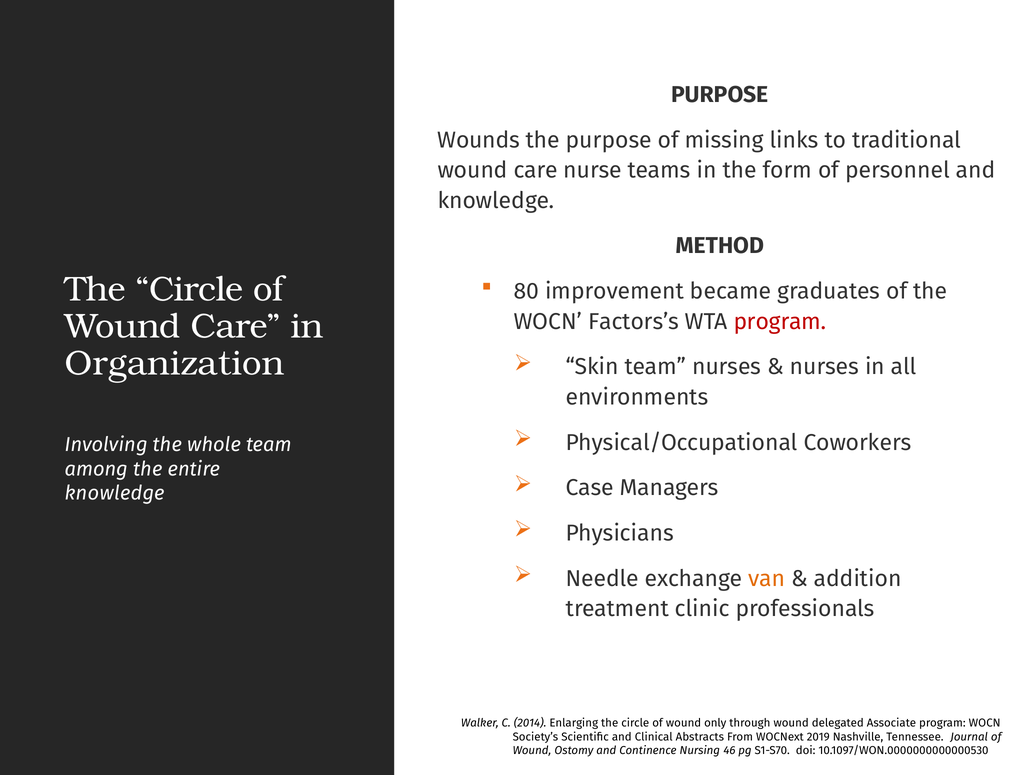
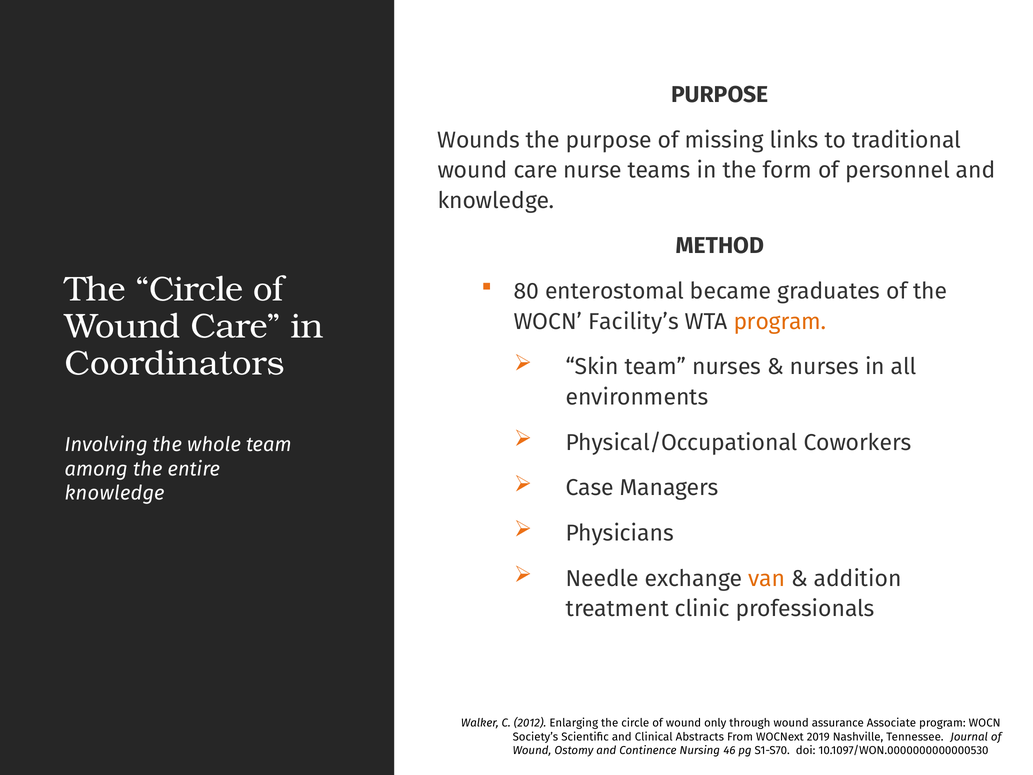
improvement: improvement -> enterostomal
Factors’s: Factors’s -> Facility’s
program at (780, 321) colour: red -> orange
Organization: Organization -> Coordinators
2014: 2014 -> 2012
delegated: delegated -> assurance
